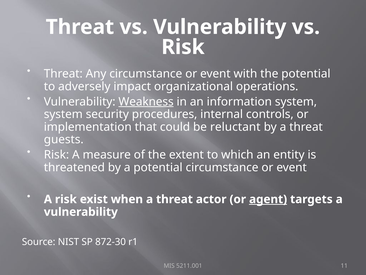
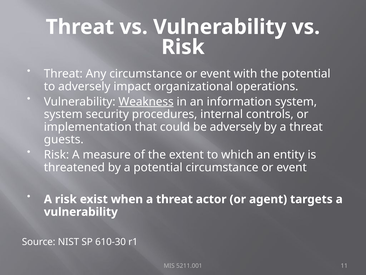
be reluctant: reluctant -> adversely
agent underline: present -> none
872-30: 872-30 -> 610-30
